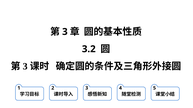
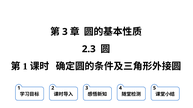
3.2: 3.2 -> 2.3
3 at (25, 67): 3 -> 1
